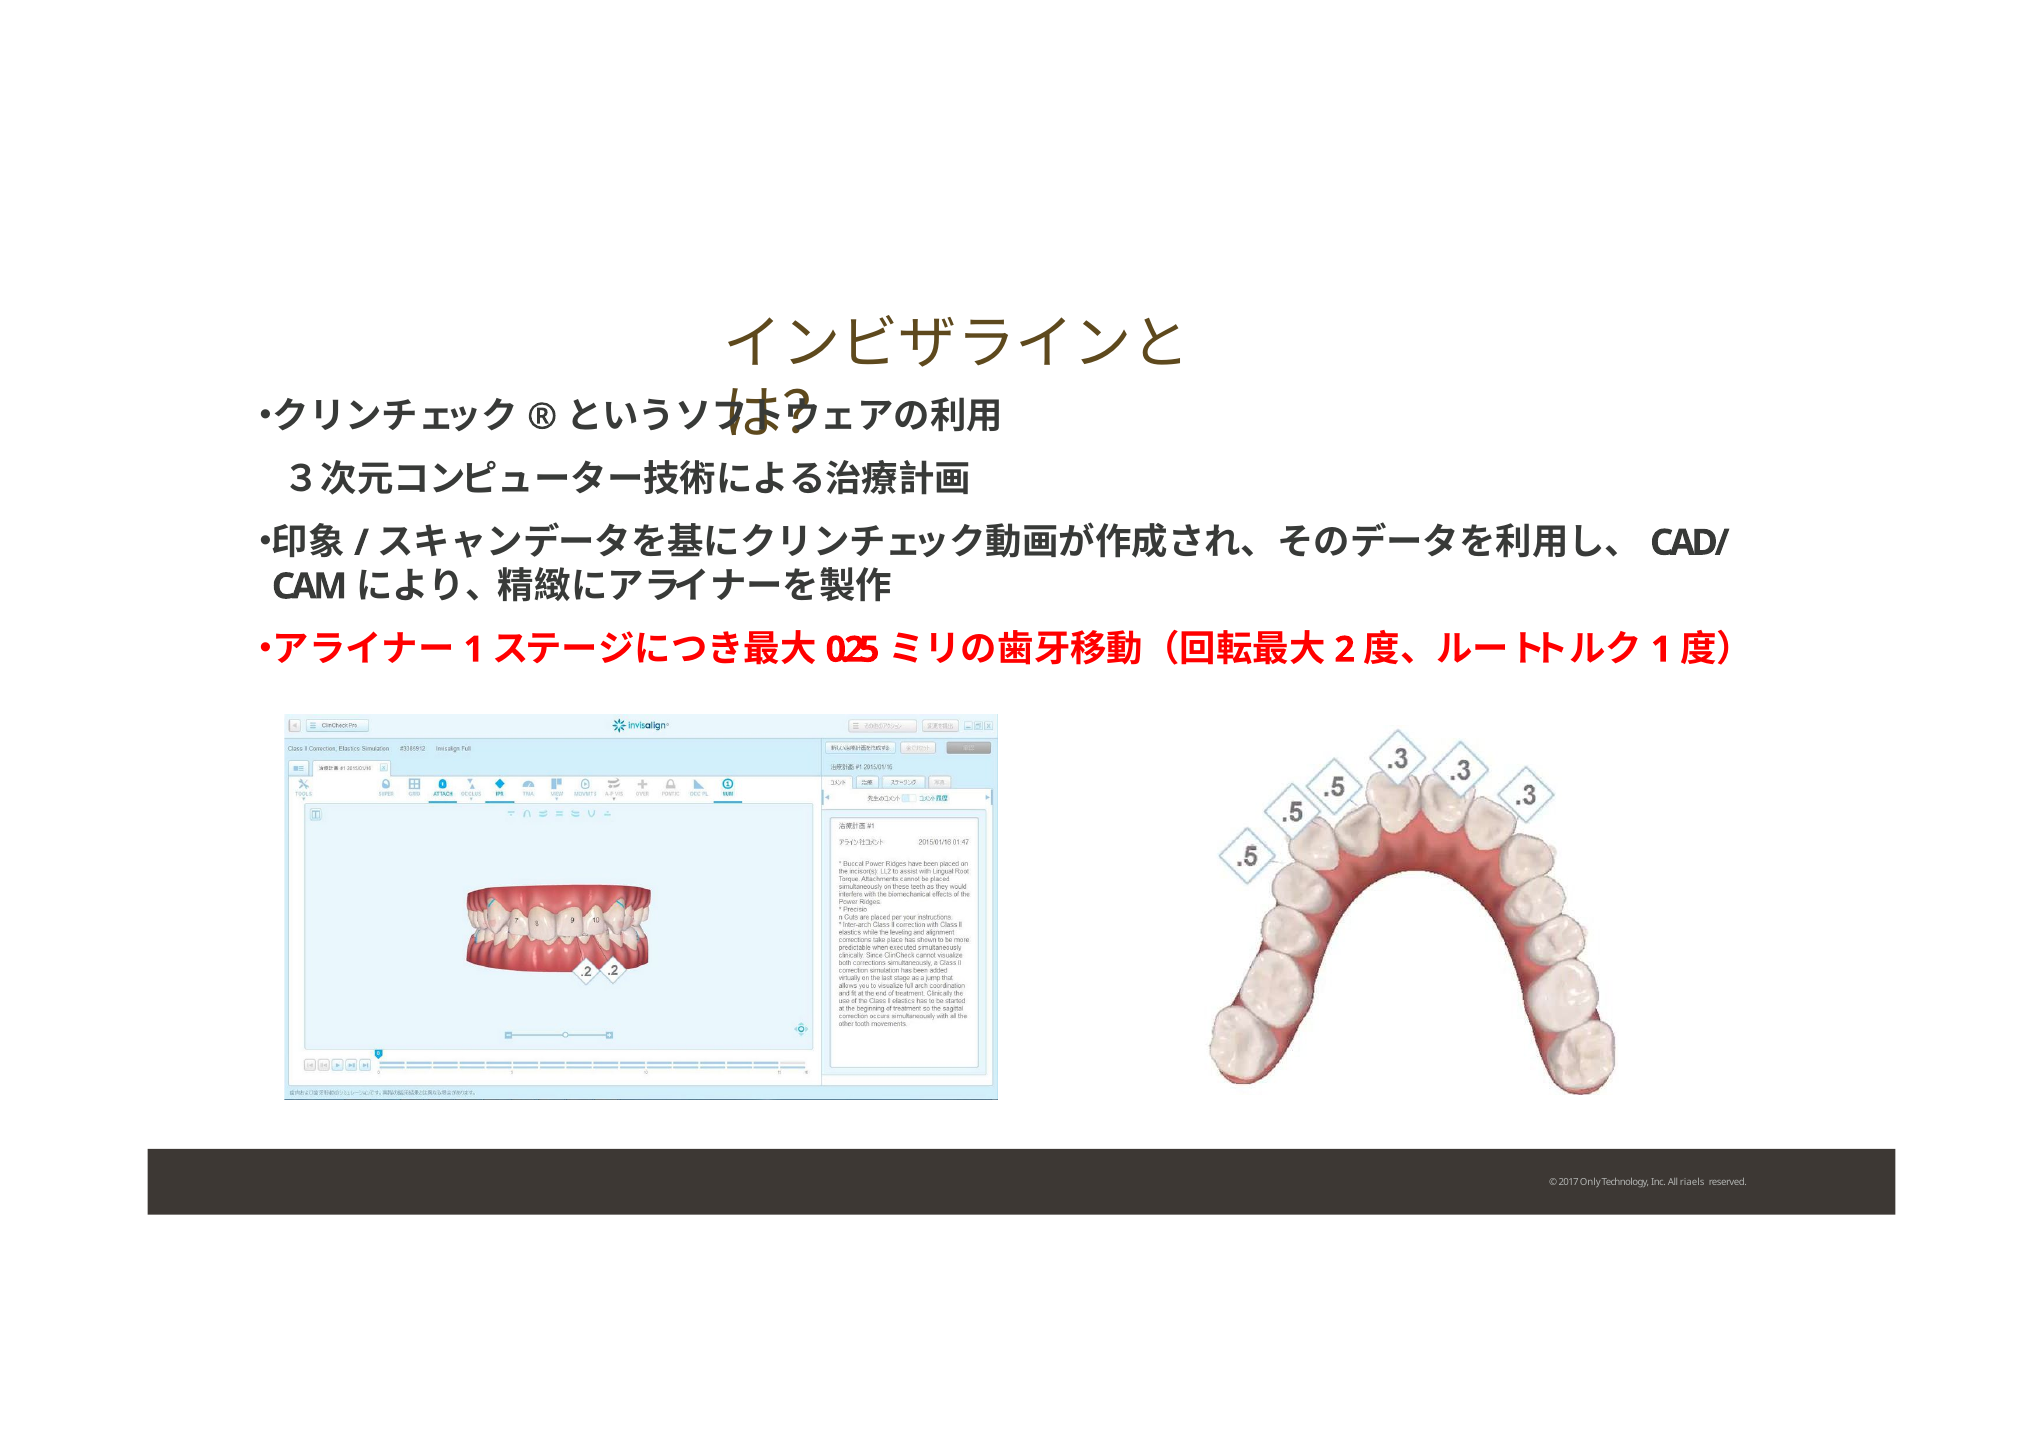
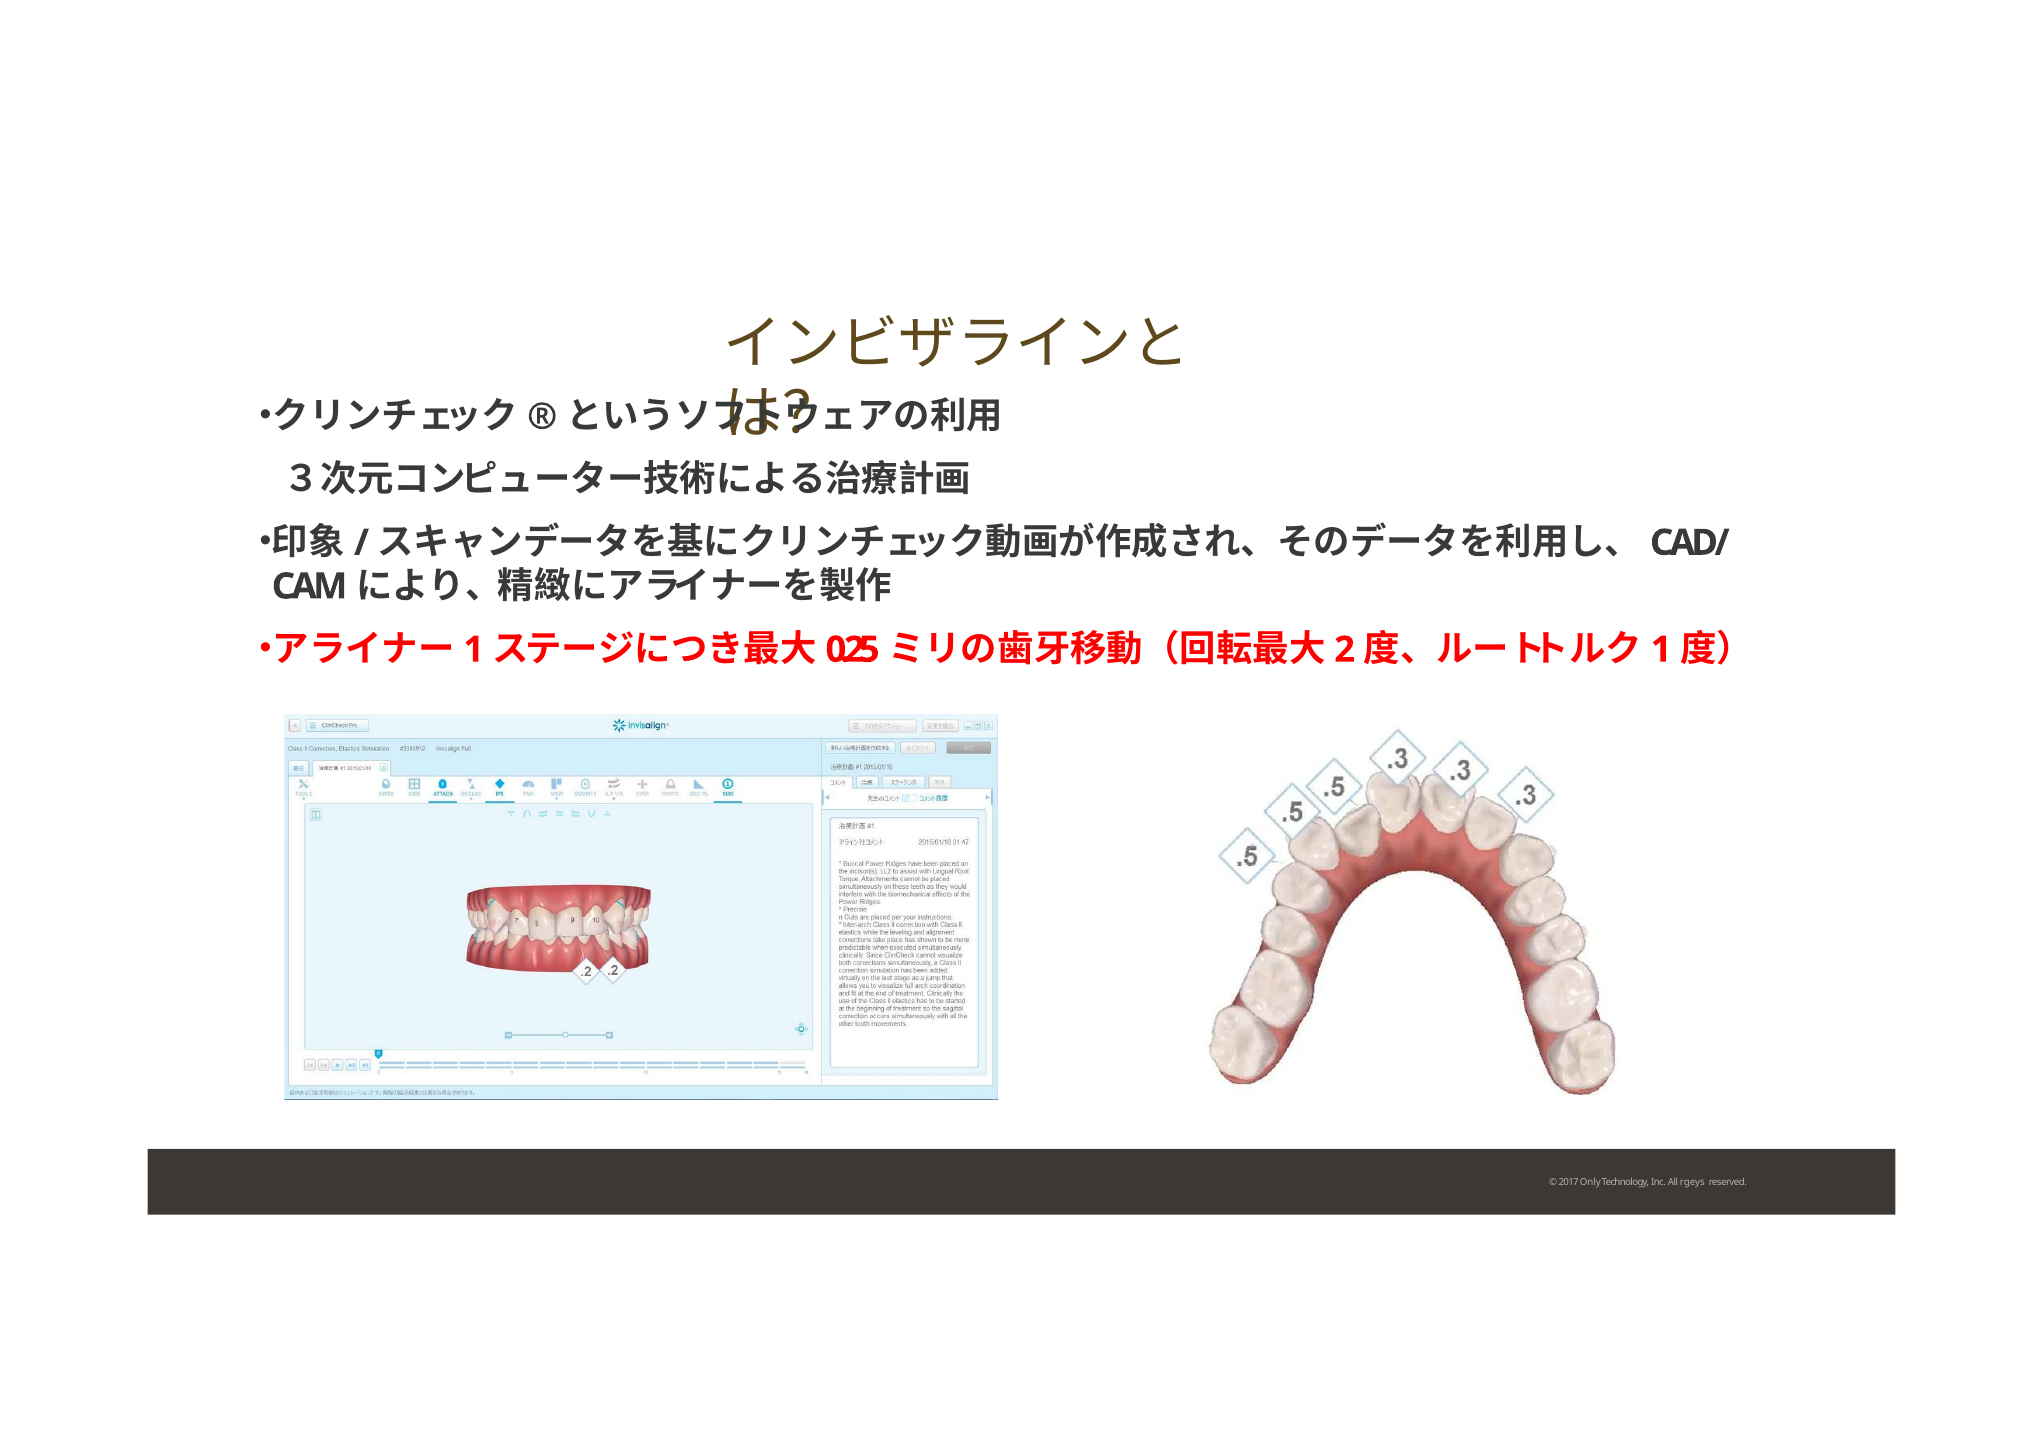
riaels: riaels -> rgeys
